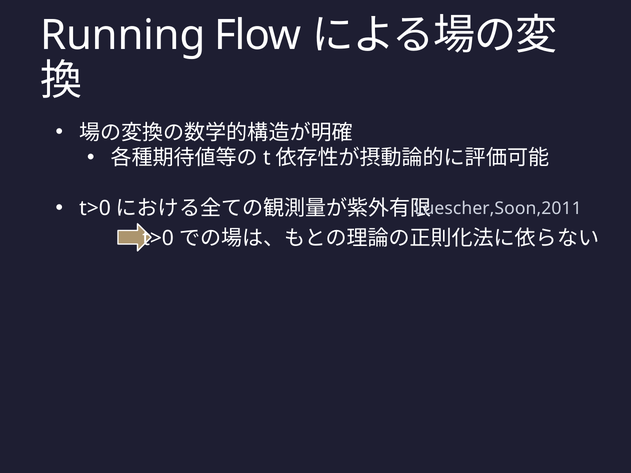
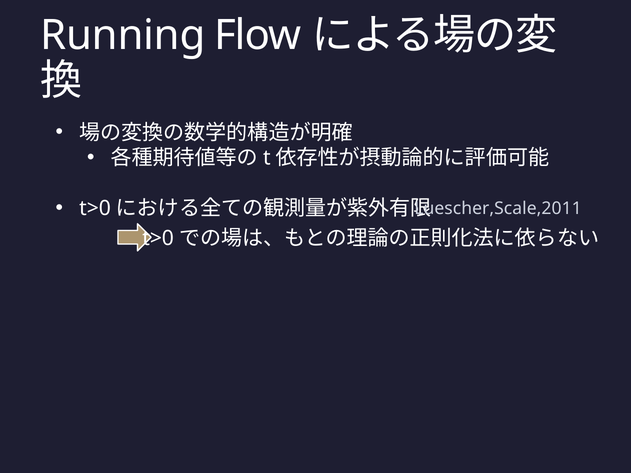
Luescher,Soon,2011: Luescher,Soon,2011 -> Luescher,Scale,2011
